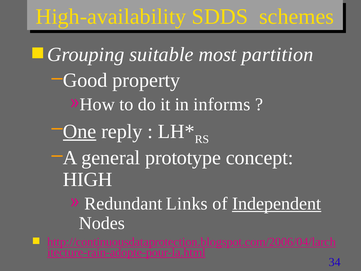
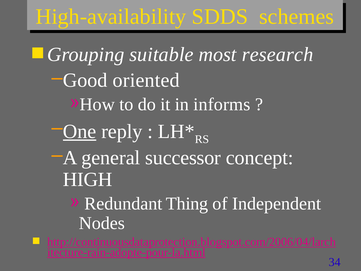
partition: partition -> research
property: property -> oriented
prototype: prototype -> successor
Links: Links -> Thing
Independent underline: present -> none
